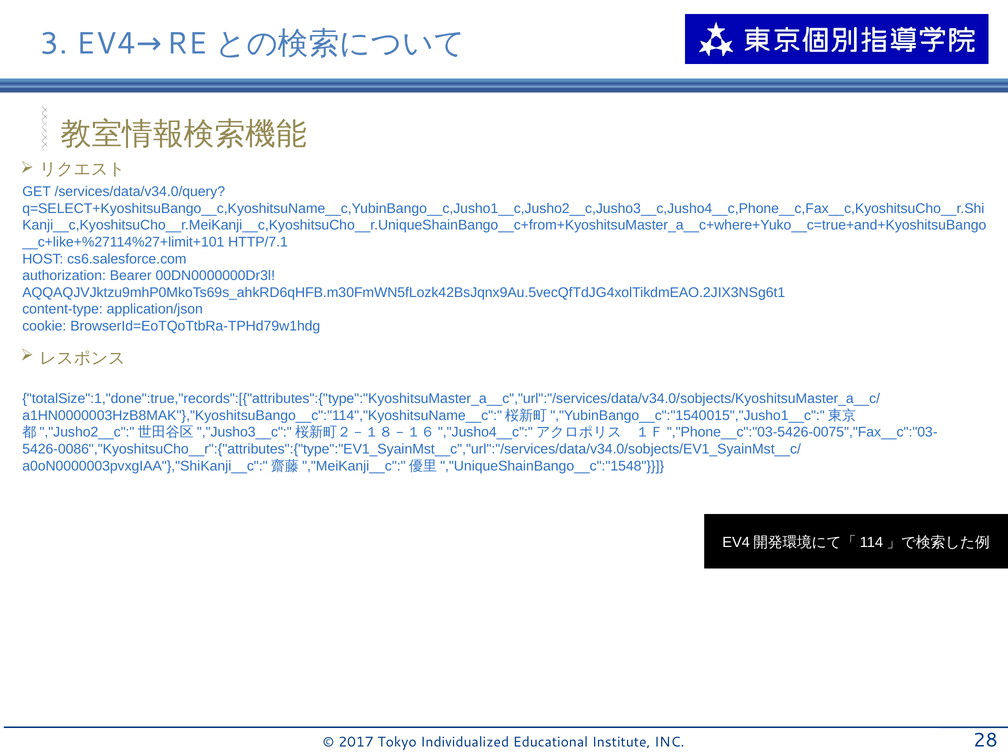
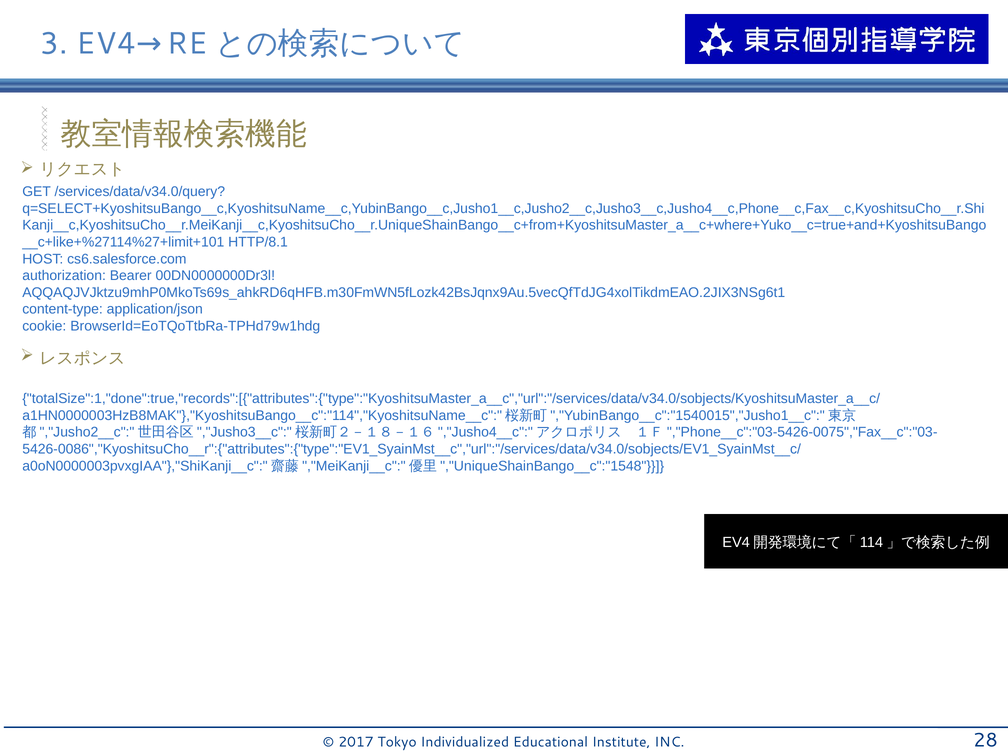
HTTP/7.1: HTTP/7.1 -> HTTP/8.1
